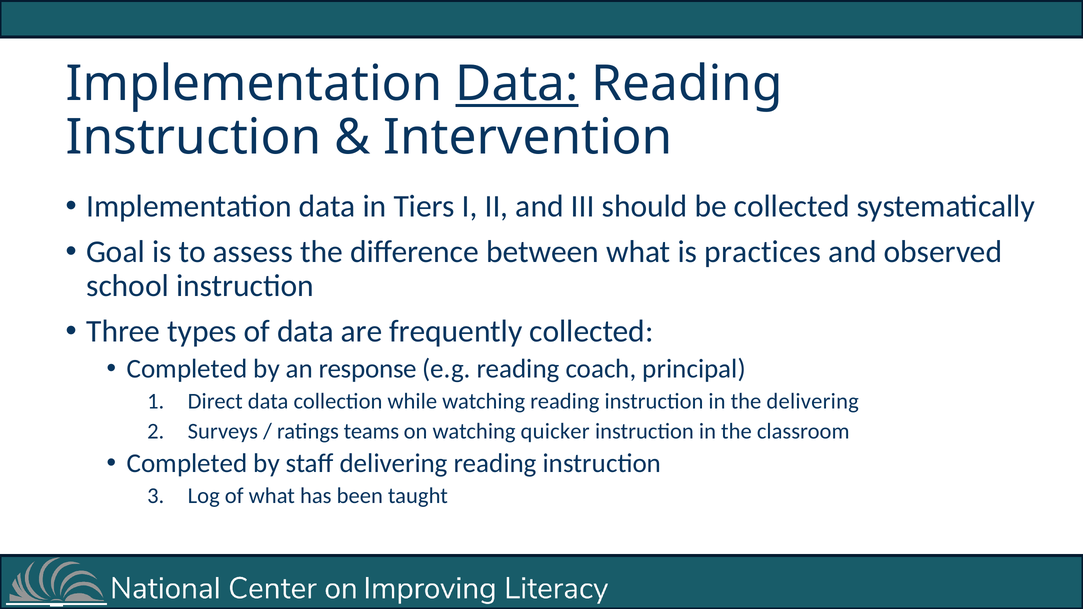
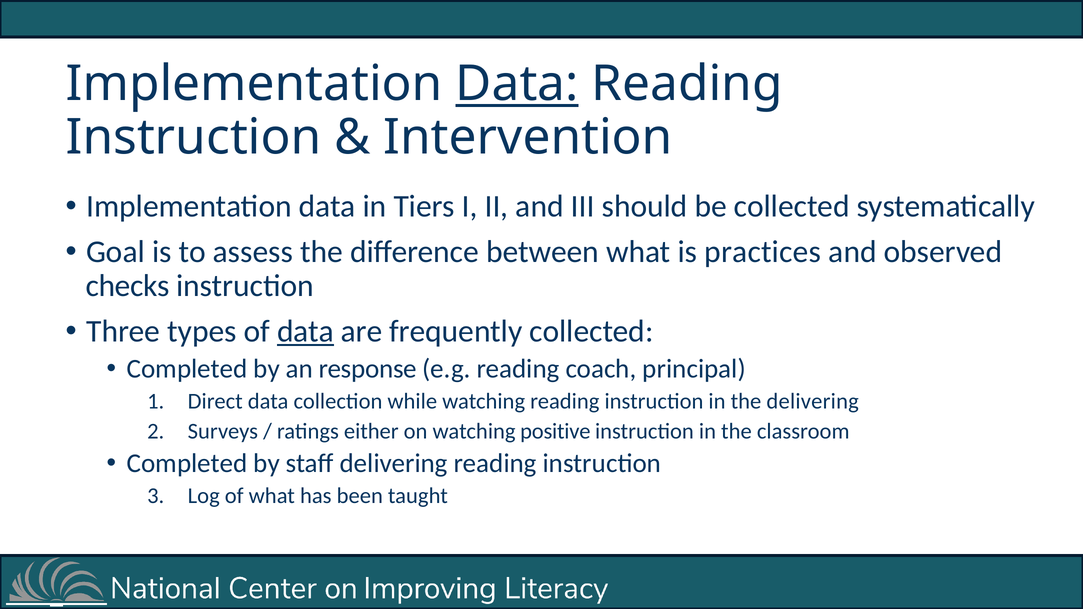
school: school -> checks
data at (306, 332) underline: none -> present
teams: teams -> either
quicker: quicker -> positive
